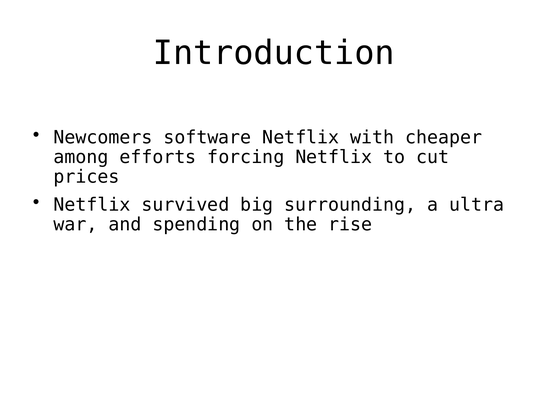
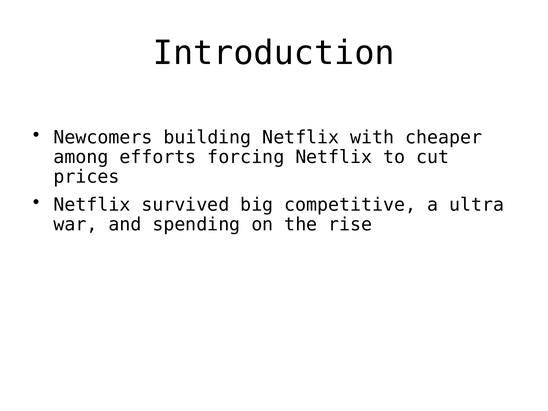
software: software -> building
surrounding: surrounding -> competitive
